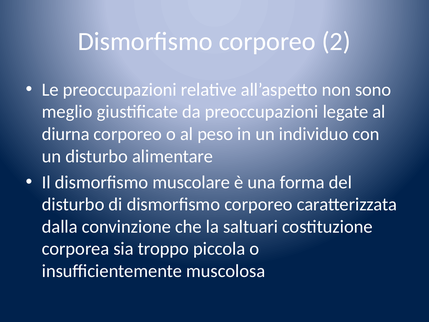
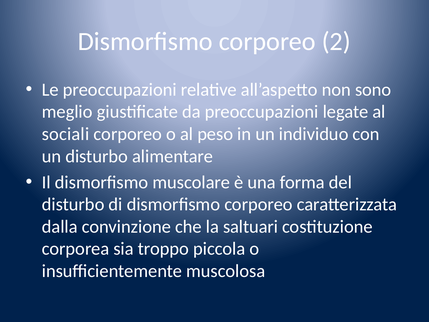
diurna: diurna -> sociali
